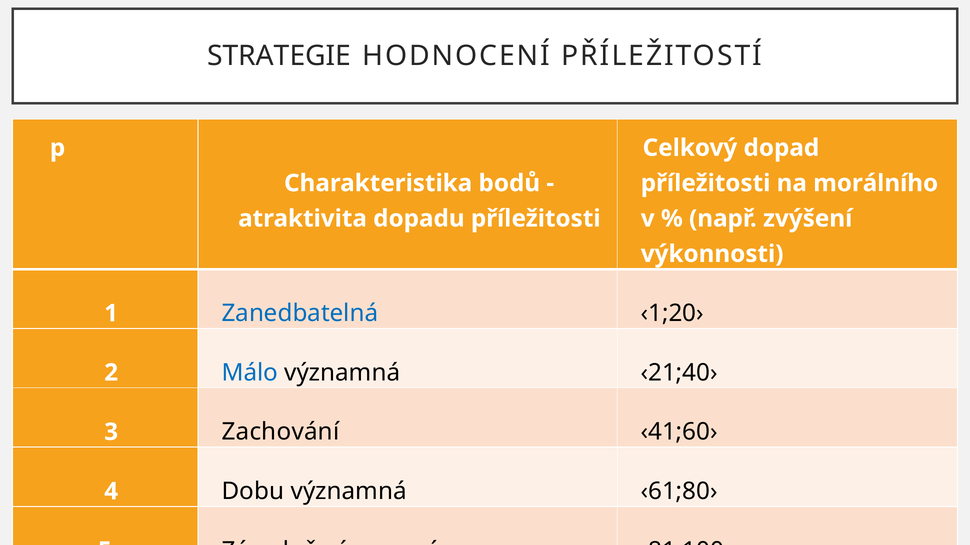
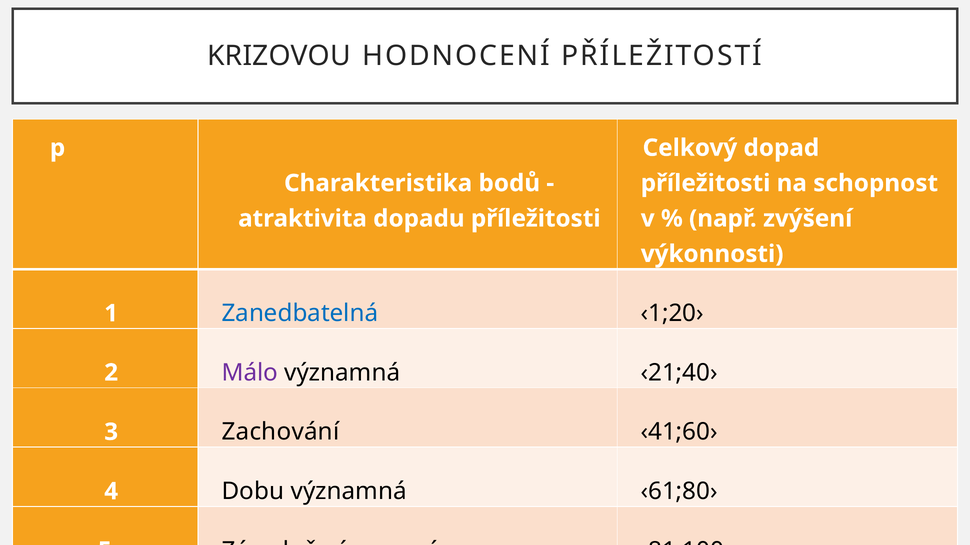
STRATEGIE: STRATEGIE -> KRIZOVOU
morálního: morálního -> schopnost
Málo colour: blue -> purple
